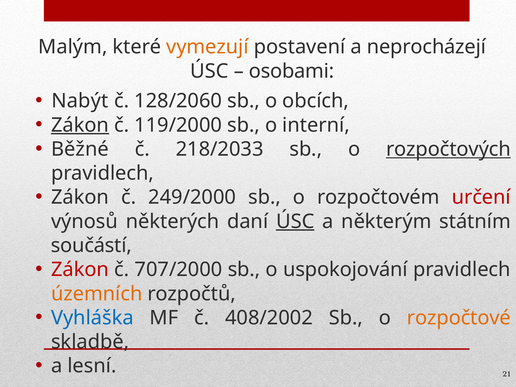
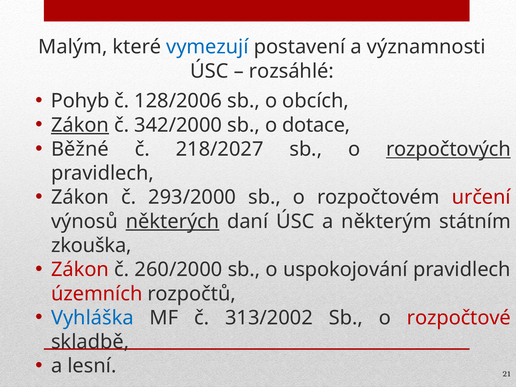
vymezují colour: orange -> blue
neprocházejí: neprocházejí -> významnosti
osobami: osobami -> rozsáhlé
Nabýt: Nabýt -> Pohyb
128/2060: 128/2060 -> 128/2006
119/2000: 119/2000 -> 342/2000
interní: interní -> dotace
218/2033: 218/2033 -> 218/2027
249/2000: 249/2000 -> 293/2000
některých underline: none -> present
ÚSC at (295, 221) underline: present -> none
součástí: součástí -> zkouška
707/2000: 707/2000 -> 260/2000
územních colour: orange -> red
408/2002: 408/2002 -> 313/2002
rozpočtové colour: orange -> red
